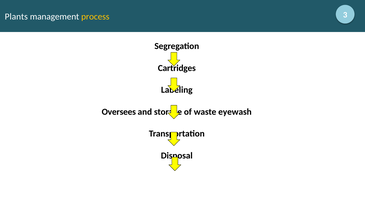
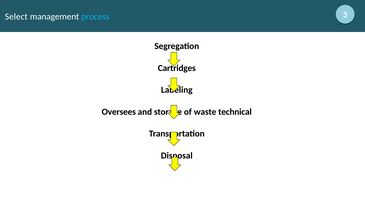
Plants: Plants -> Select
process colour: yellow -> light blue
eyewash: eyewash -> technical
